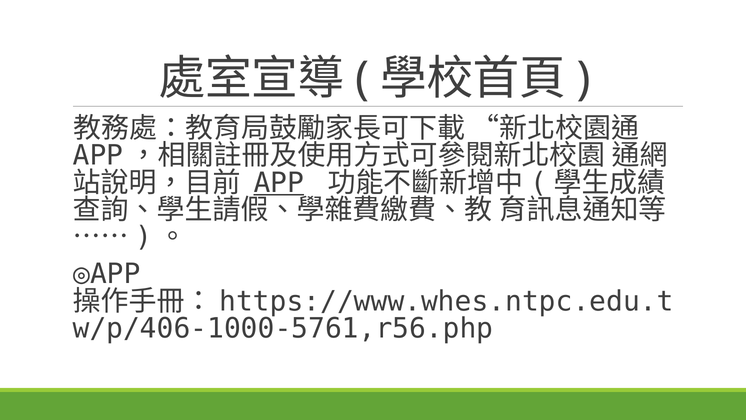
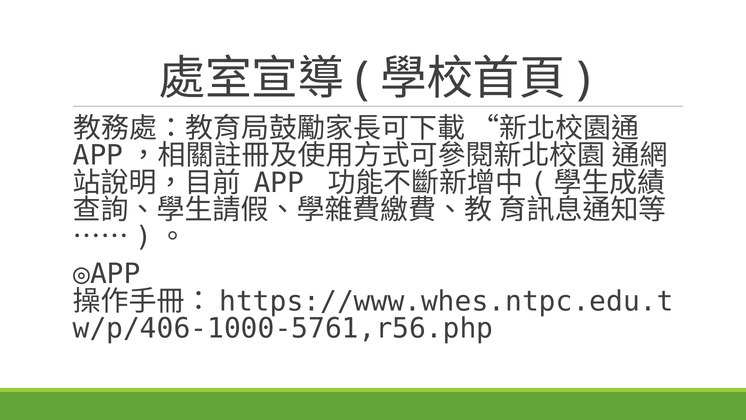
APP underline: present -> none
